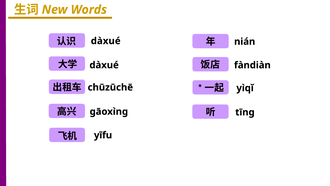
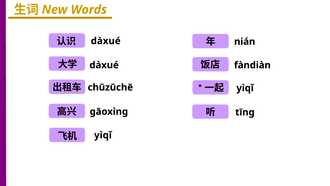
yīfu at (103, 135): yīfu -> yìqǐ
